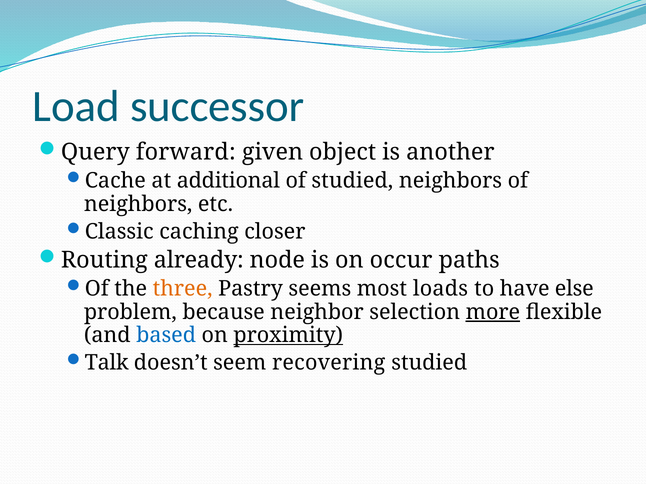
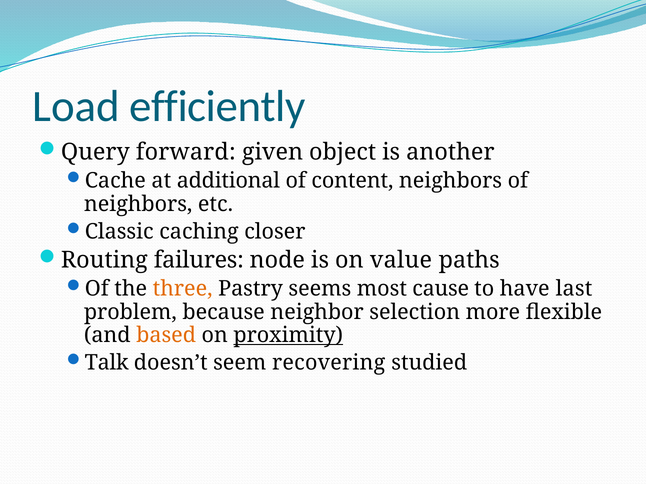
successor: successor -> efficiently
of studied: studied -> content
already: already -> failures
occur: occur -> value
loads: loads -> cause
else: else -> last
more underline: present -> none
based colour: blue -> orange
